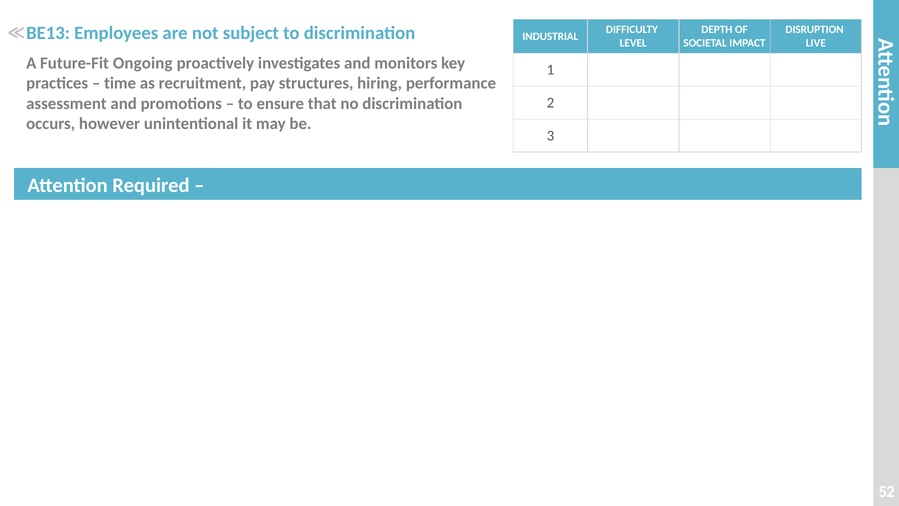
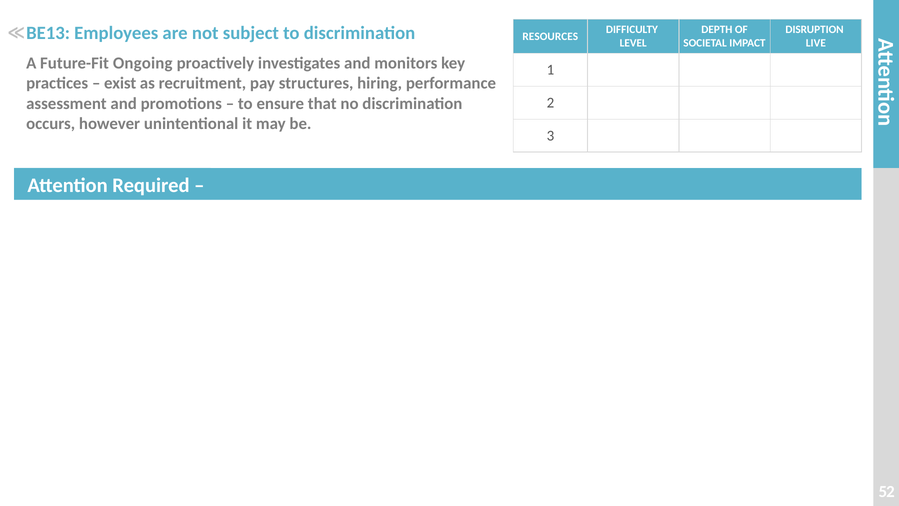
INDUSTRIAL: INDUSTRIAL -> RESOURCES
time: time -> exist
